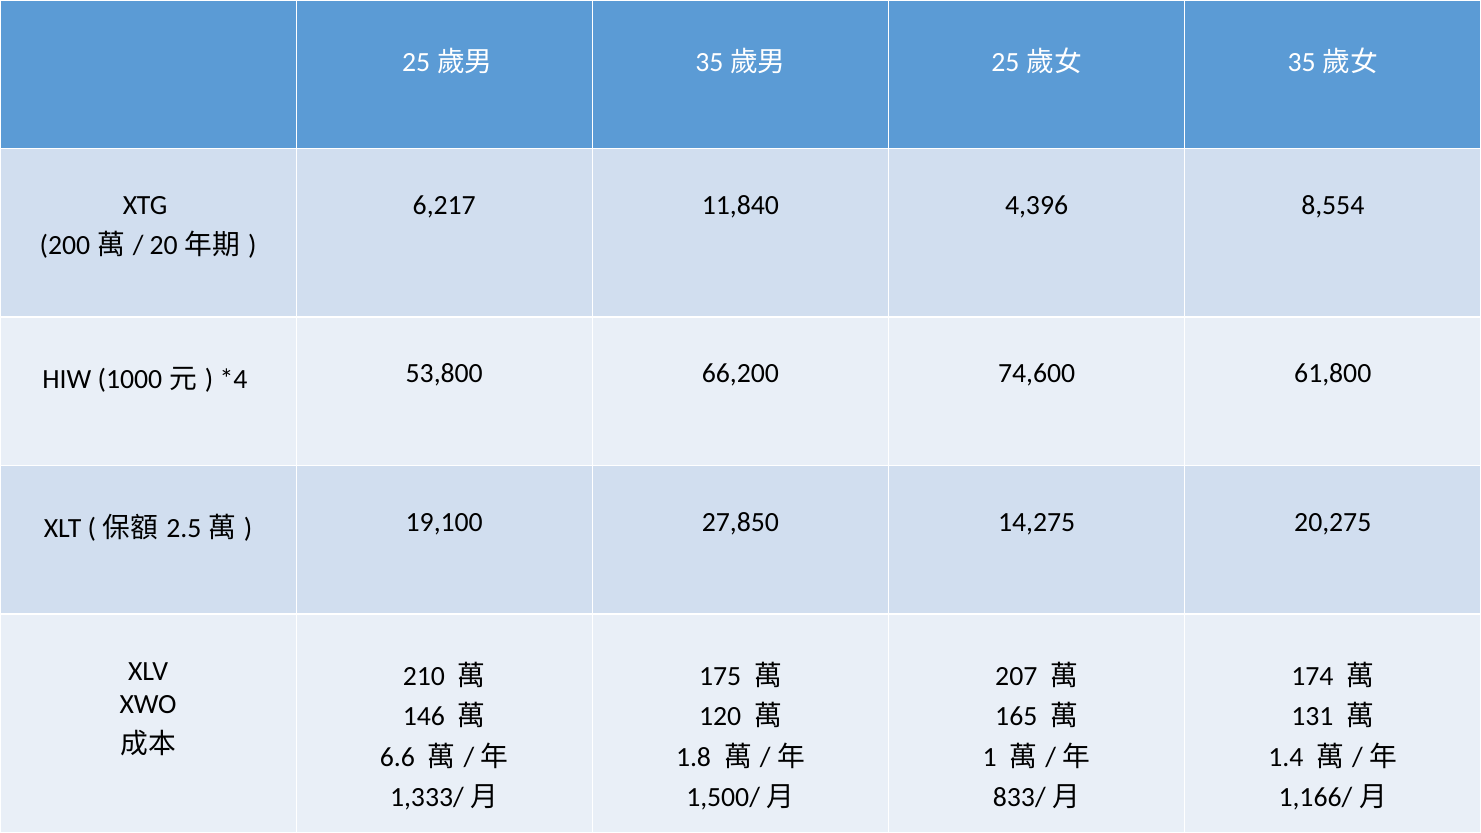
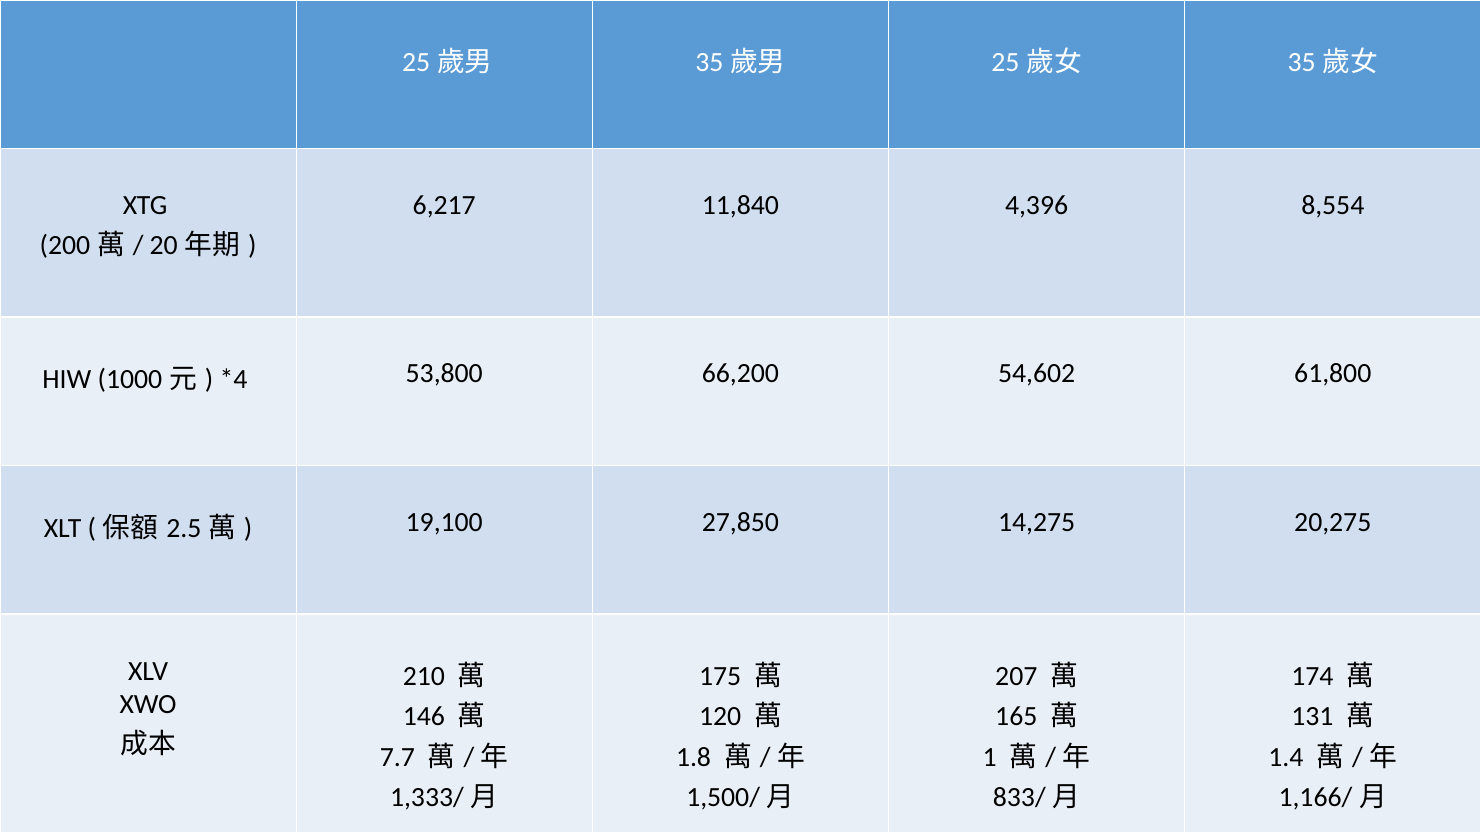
74,600: 74,600 -> 54,602
6.6: 6.6 -> 7.7
